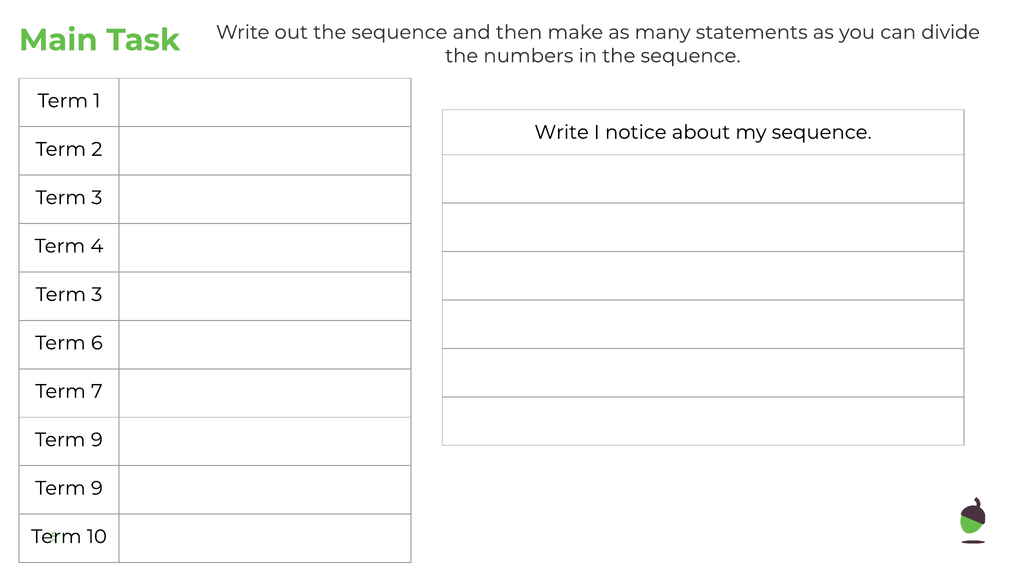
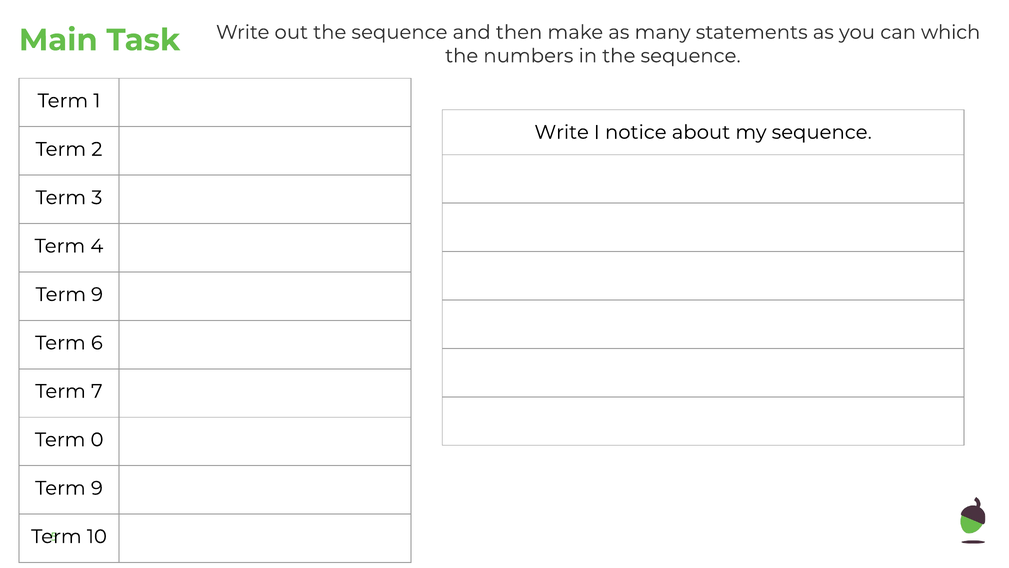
divide: divide -> which
3 at (97, 294): 3 -> 9
9 at (97, 439): 9 -> 0
